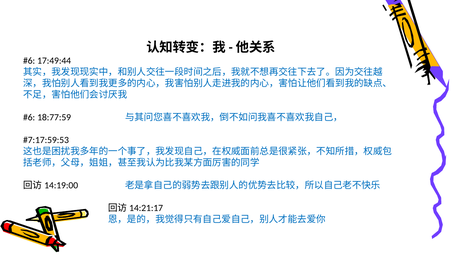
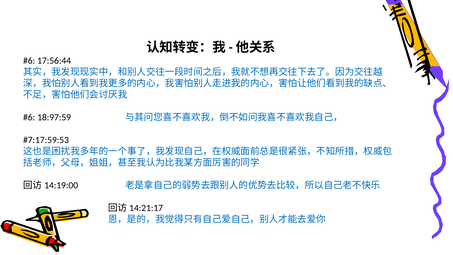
17:49:44: 17:49:44 -> 17:56:44
18:77:59: 18:77:59 -> 18:97:59
